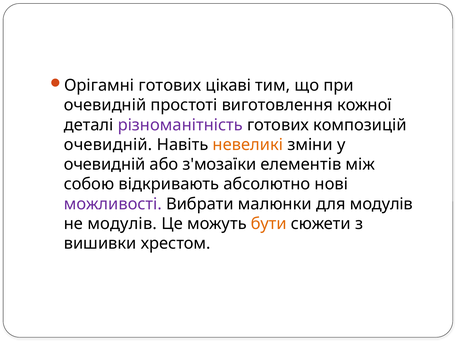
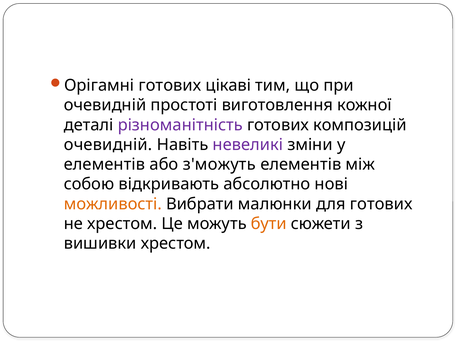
невеликі colour: orange -> purple
очевидній at (105, 164): очевидній -> елементів
з'мозаїки: з'мозаїки -> з'можуть
можливості colour: purple -> orange
для модулів: модулів -> готових
не модулів: модулів -> хрестом
